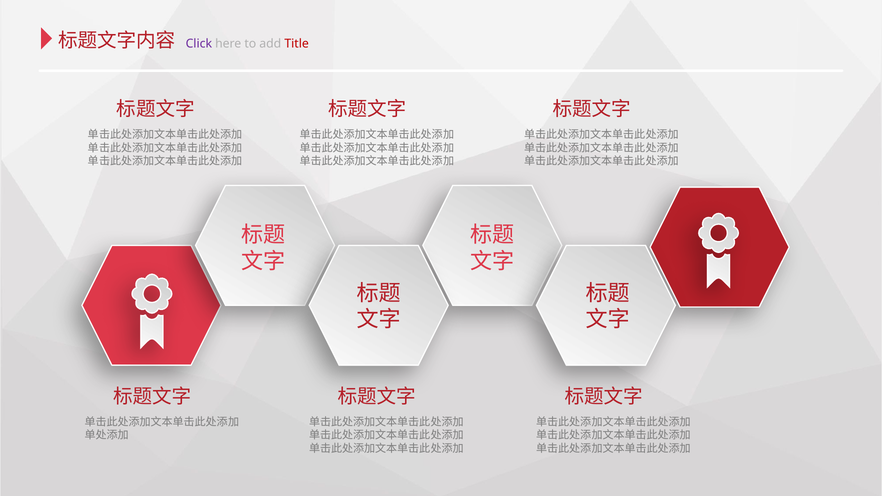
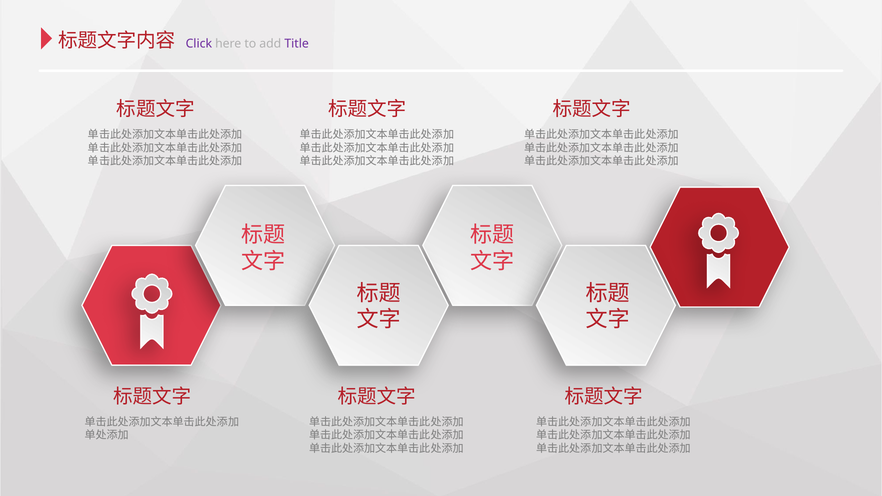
Title colour: red -> purple
